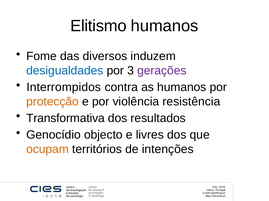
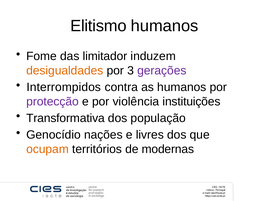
diversos: diversos -> limitador
desigualdades colour: blue -> orange
protecção colour: orange -> purple
resistência: resistência -> instituições
resultados: resultados -> população
objecto: objecto -> nações
intenções: intenções -> modernas
